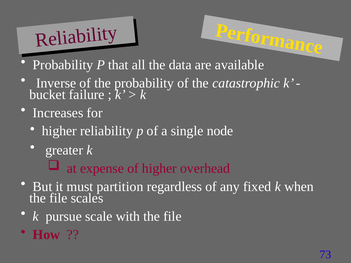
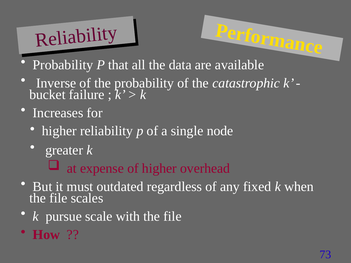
partition: partition -> outdated
